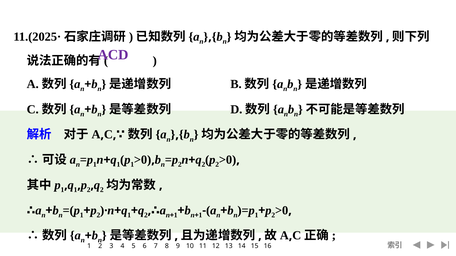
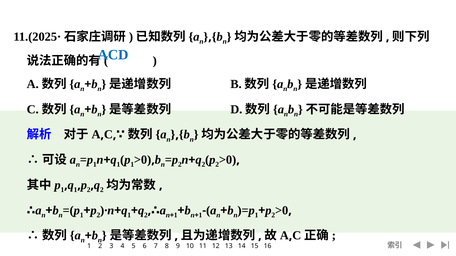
ACD colour: purple -> blue
